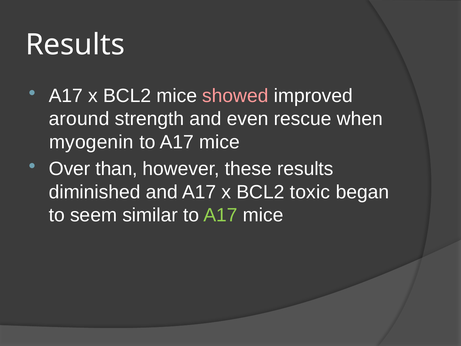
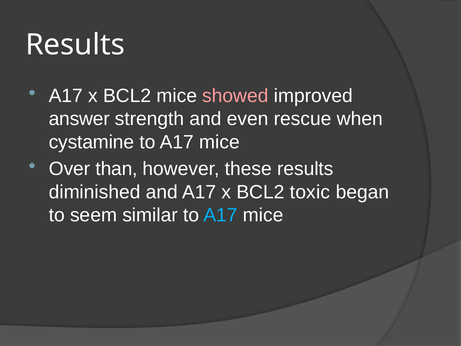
around: around -> answer
myogenin: myogenin -> cystamine
A17 at (220, 215) colour: light green -> light blue
